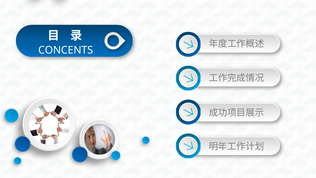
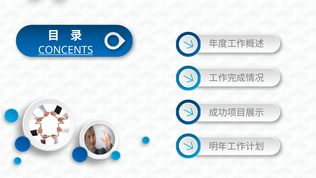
CONCENTS underline: none -> present
